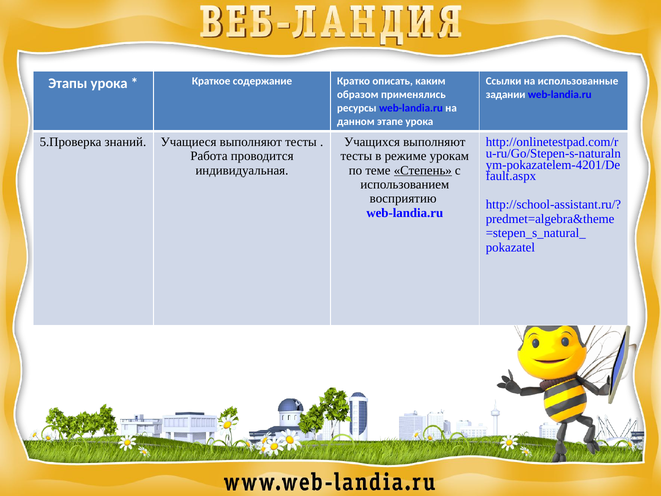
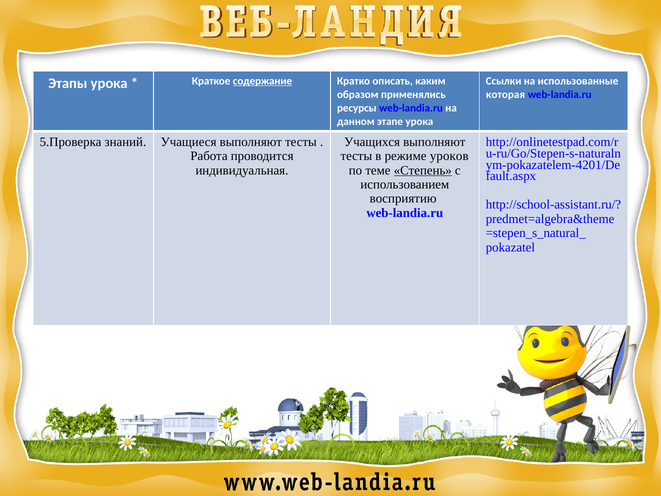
содержание underline: none -> present
задании: задании -> которая
урокам: урокам -> уроков
